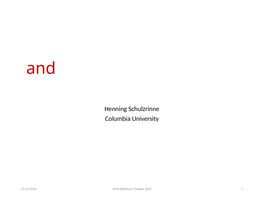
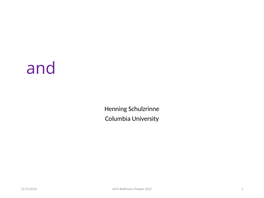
and colour: red -> purple
